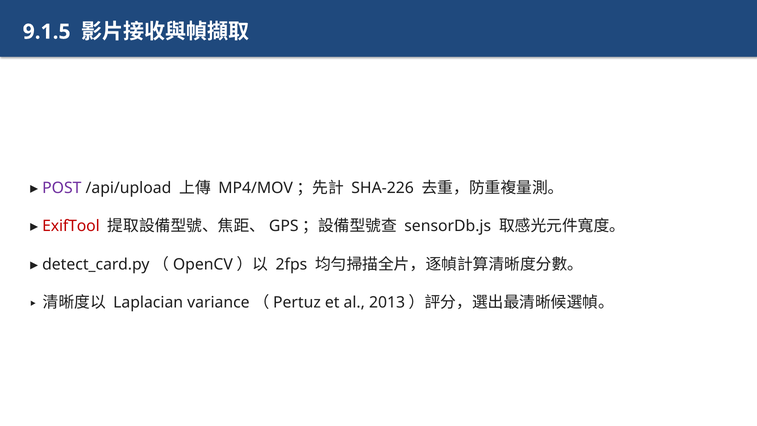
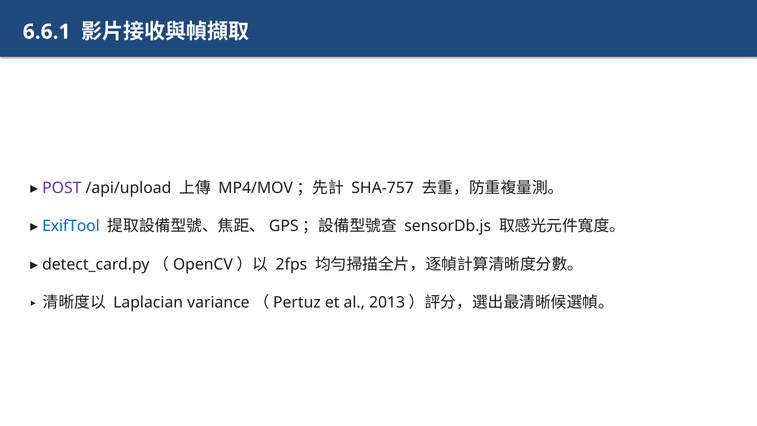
9.1.5: 9.1.5 -> 6.6.1
SHA-226: SHA-226 -> SHA-757
ExifTool colour: red -> blue
